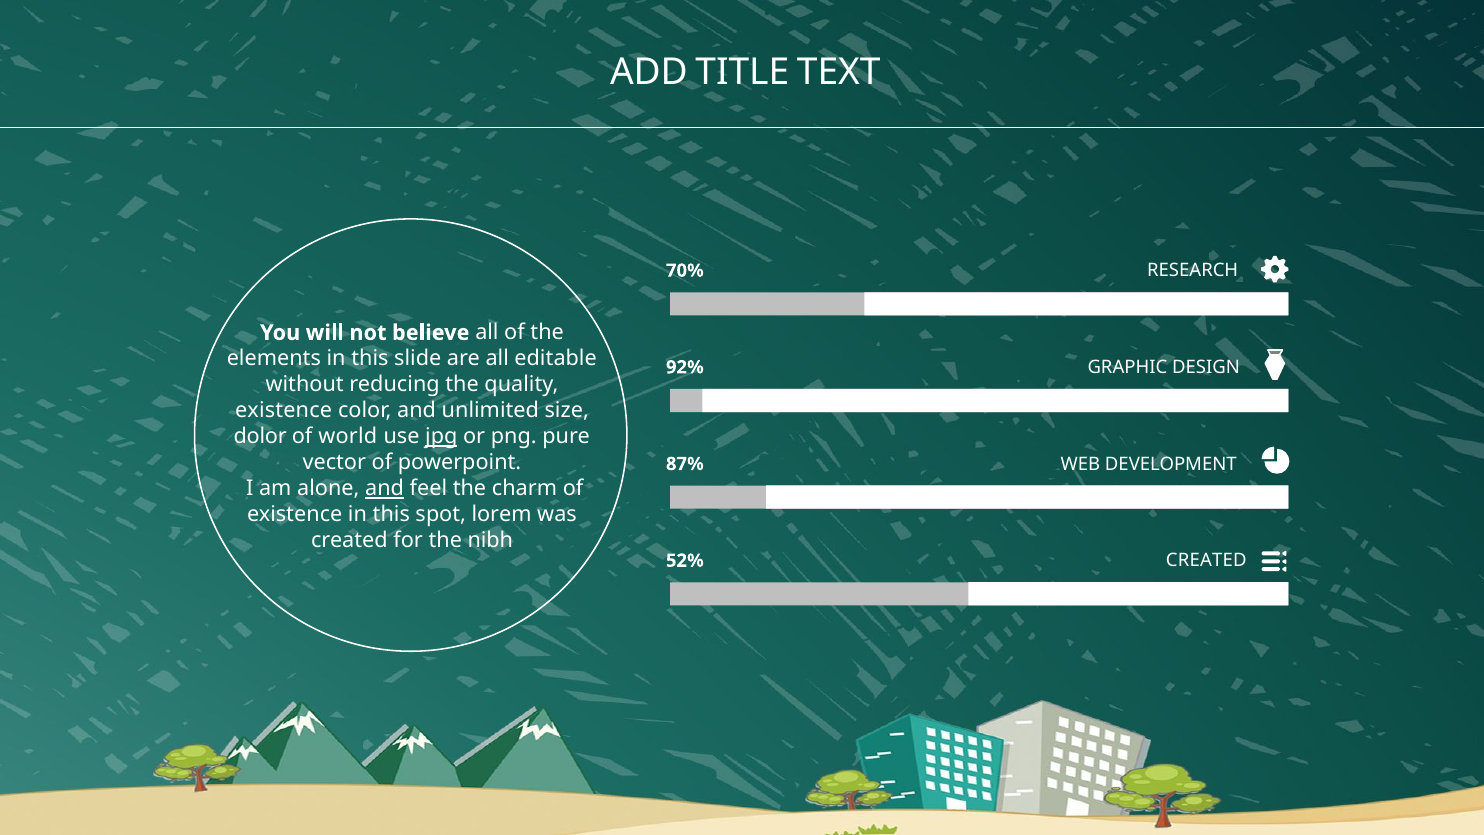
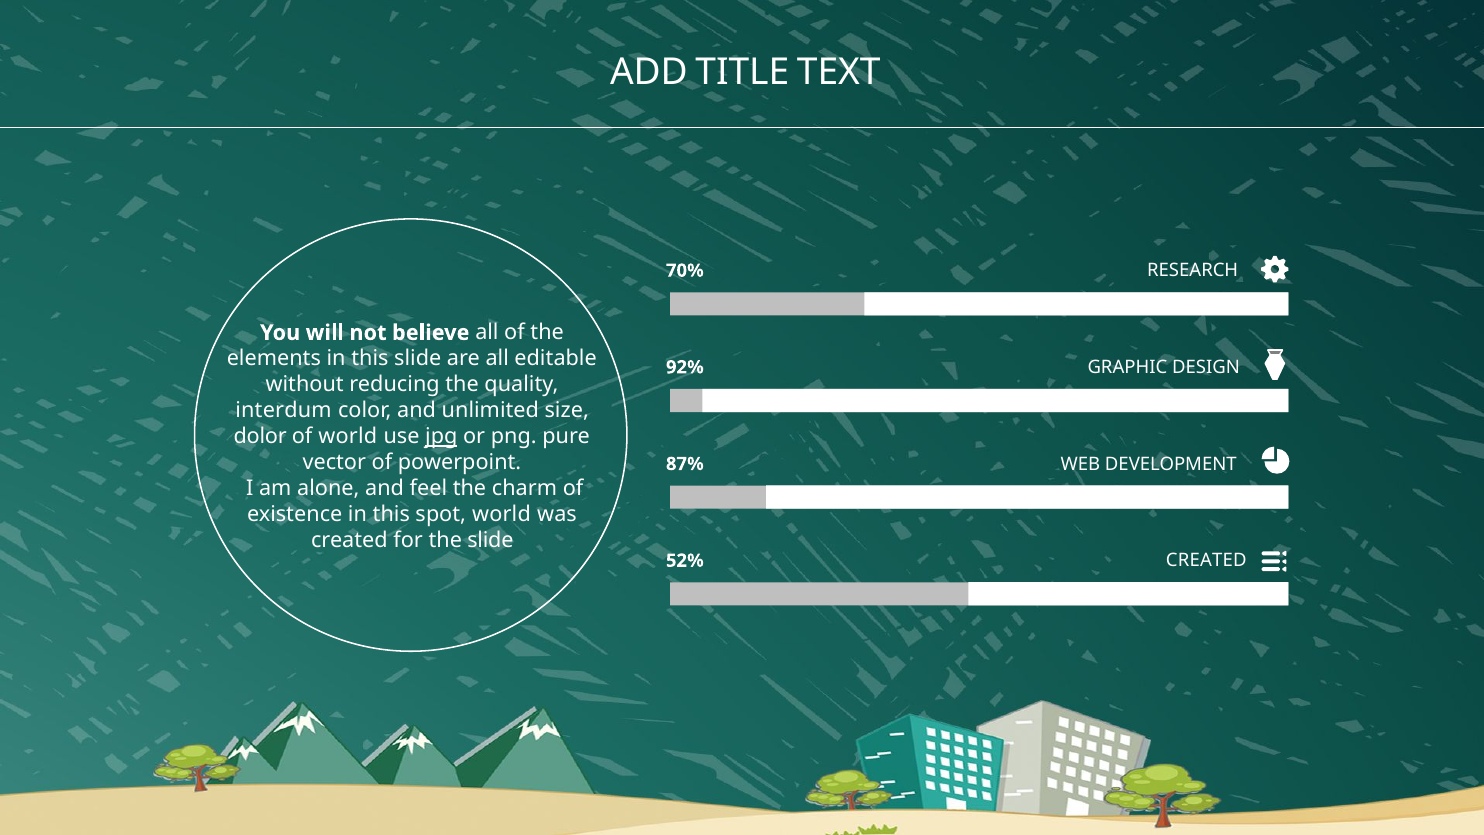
existence at (284, 411): existence -> interdum
and at (385, 489) underline: present -> none
spot lorem: lorem -> world
the nibh: nibh -> slide
